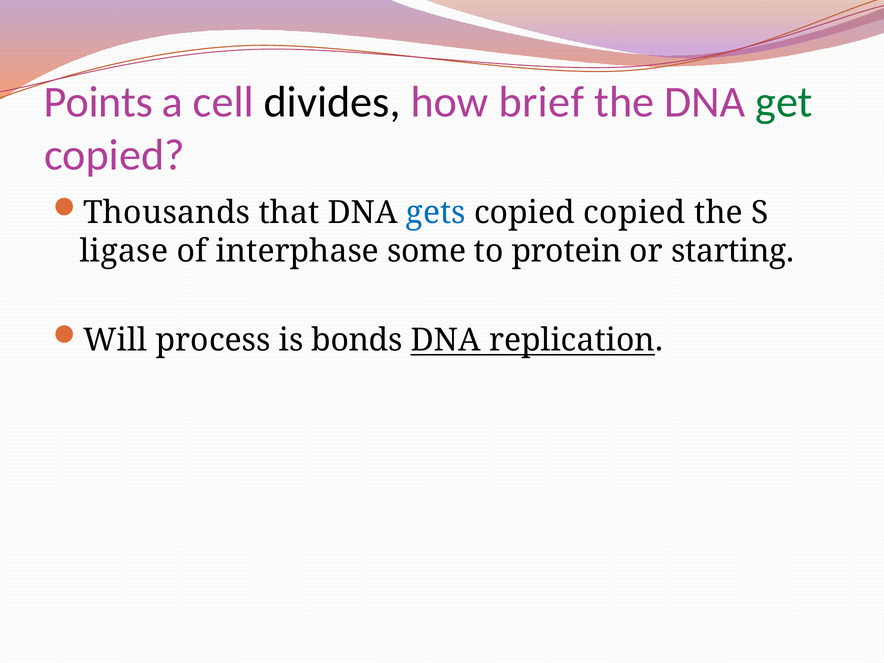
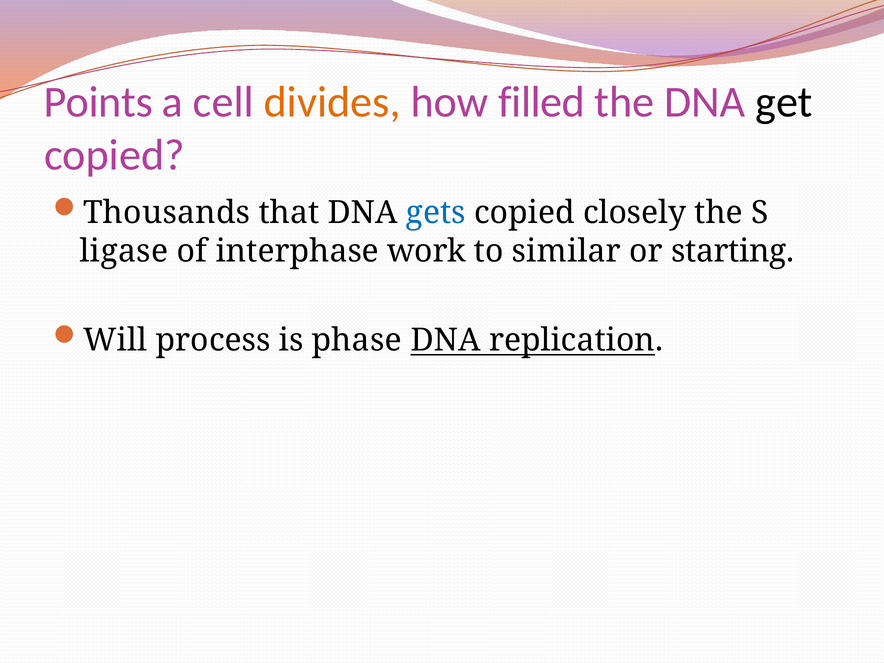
divides colour: black -> orange
brief: brief -> filled
get colour: green -> black
copied copied: copied -> closely
some: some -> work
protein: protein -> similar
bonds: bonds -> phase
